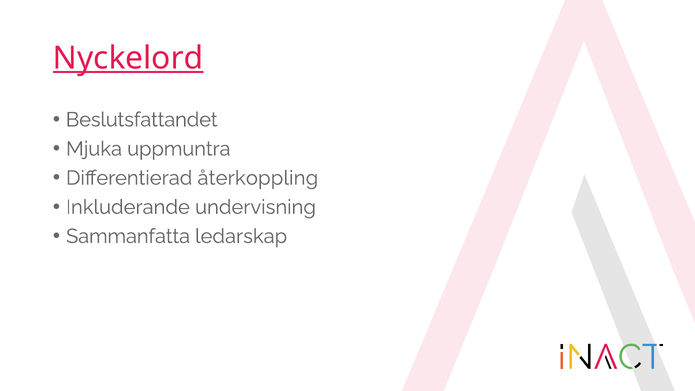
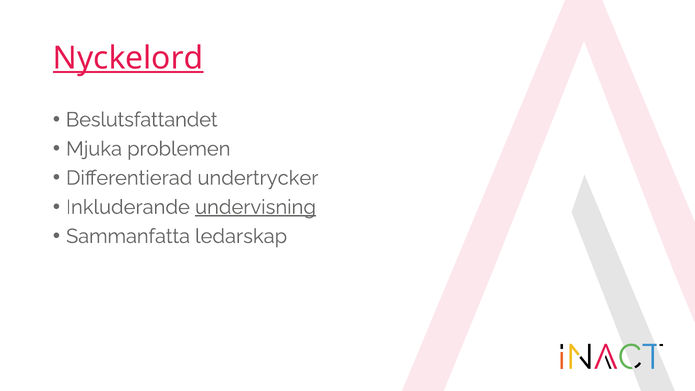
uppmuntra: uppmuntra -> problemen
återkoppling: återkoppling -> undertrycker
undervisning underline: none -> present
